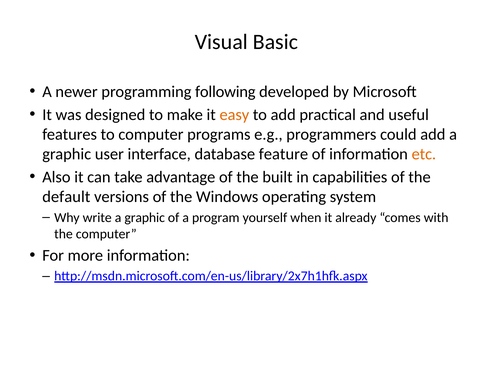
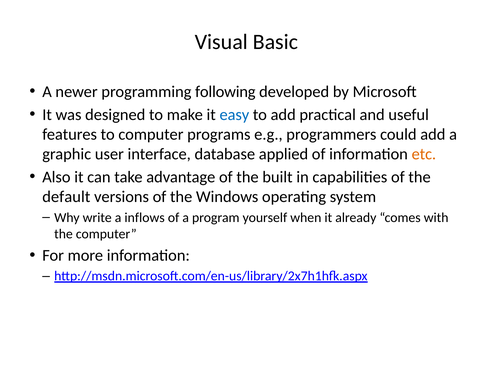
easy colour: orange -> blue
feature: feature -> applied
write a graphic: graphic -> inflows
